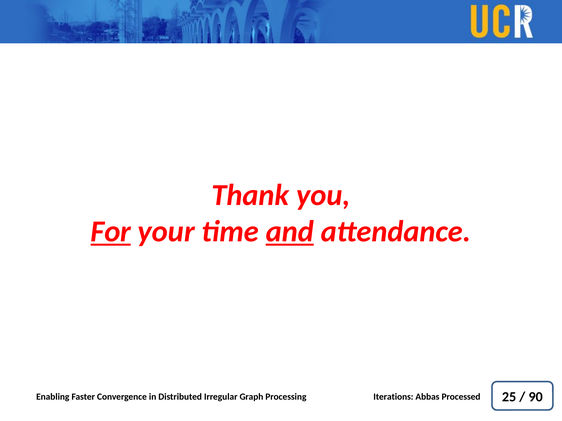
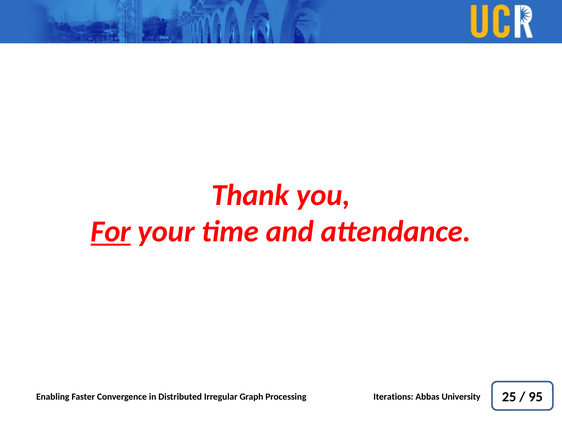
and underline: present -> none
90: 90 -> 95
Processed: Processed -> University
